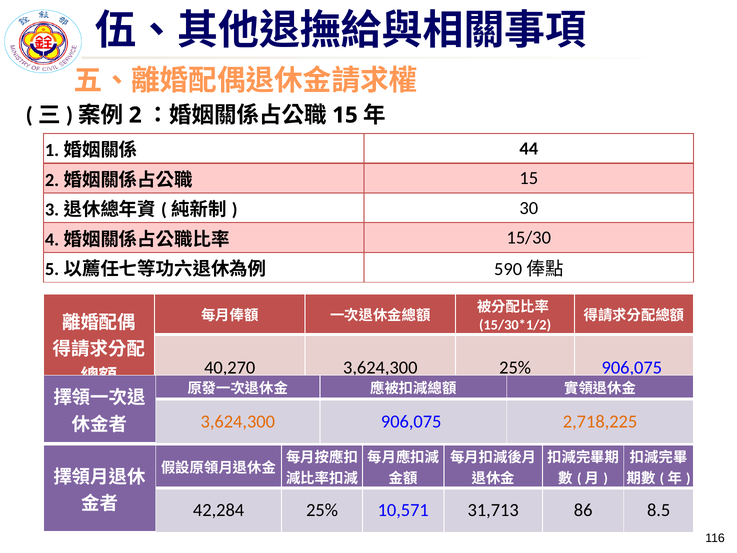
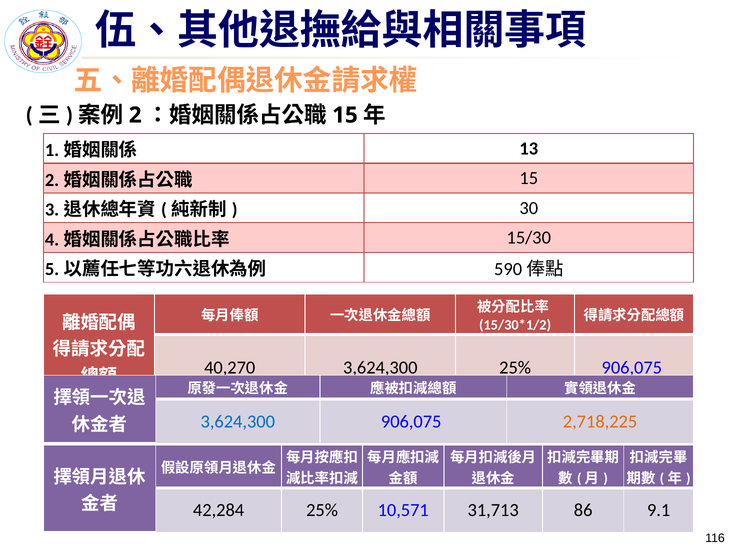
44: 44 -> 13
3,624,300 at (238, 421) colour: orange -> blue
8.5: 8.5 -> 9.1
